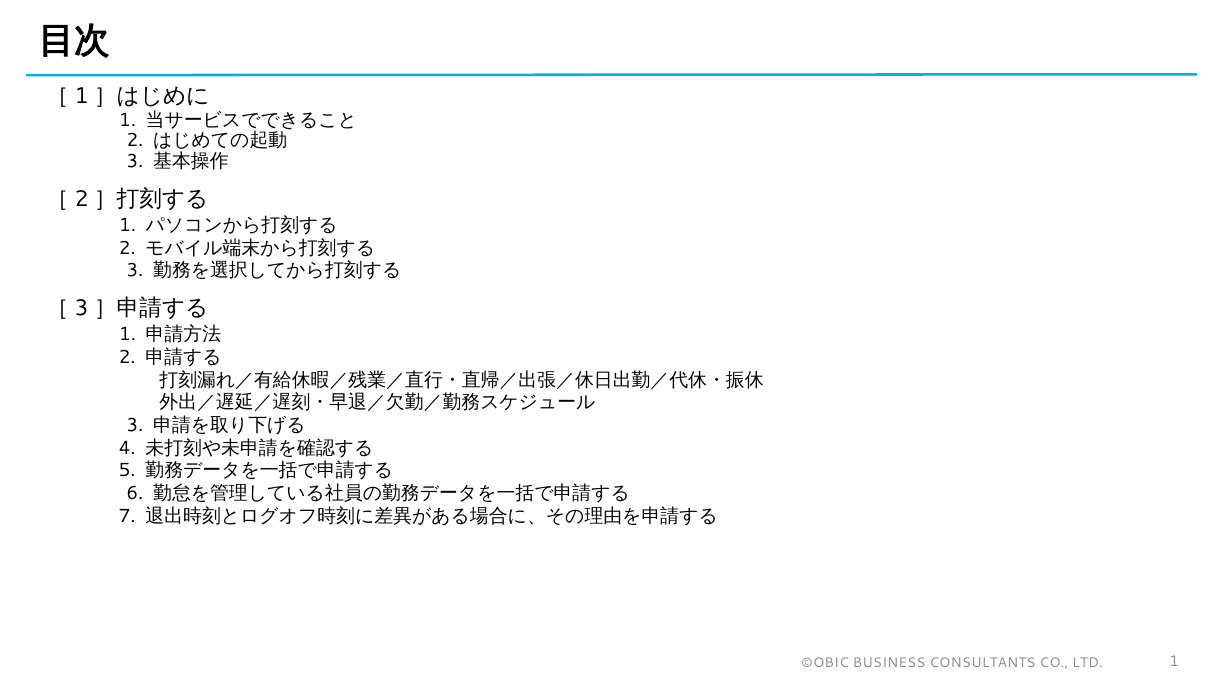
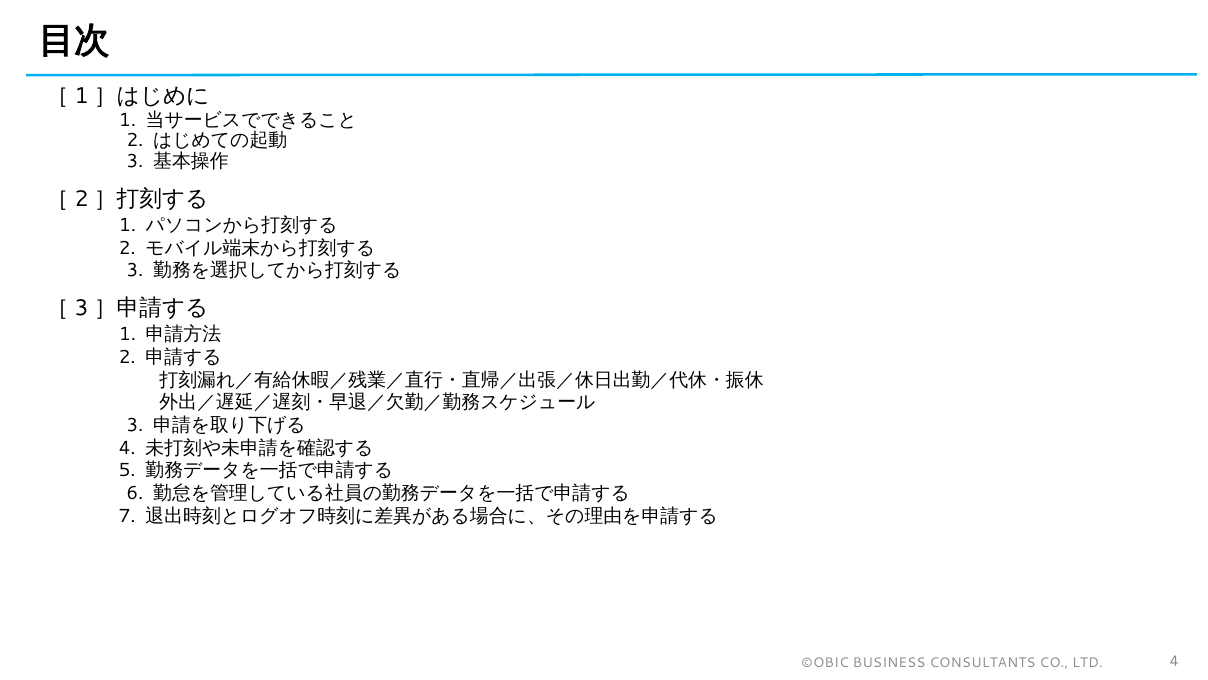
LTD 1: 1 -> 4
